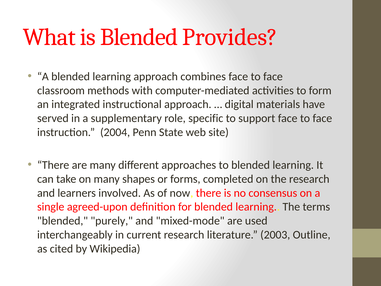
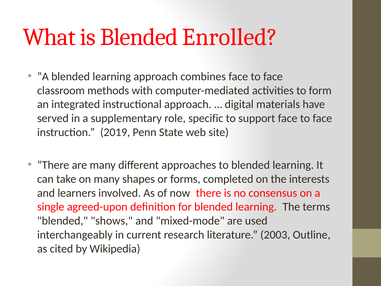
Provides: Provides -> Enrolled
2004: 2004 -> 2019
the research: research -> interests
purely: purely -> shows
